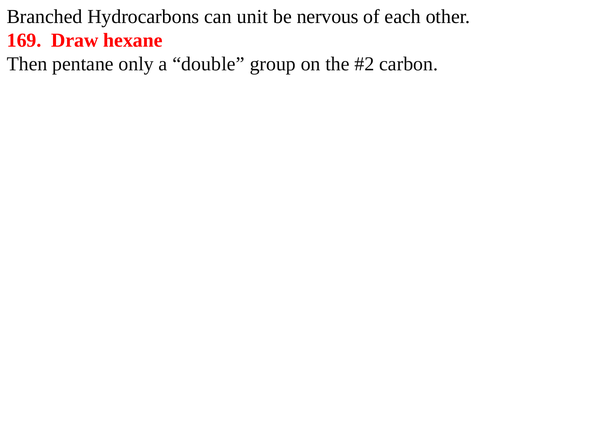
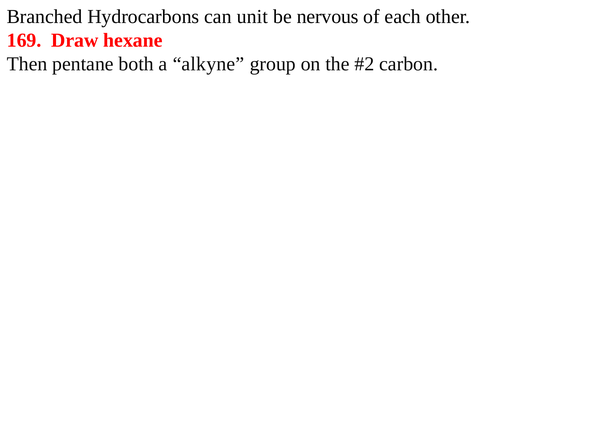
only: only -> both
double: double -> alkyne
